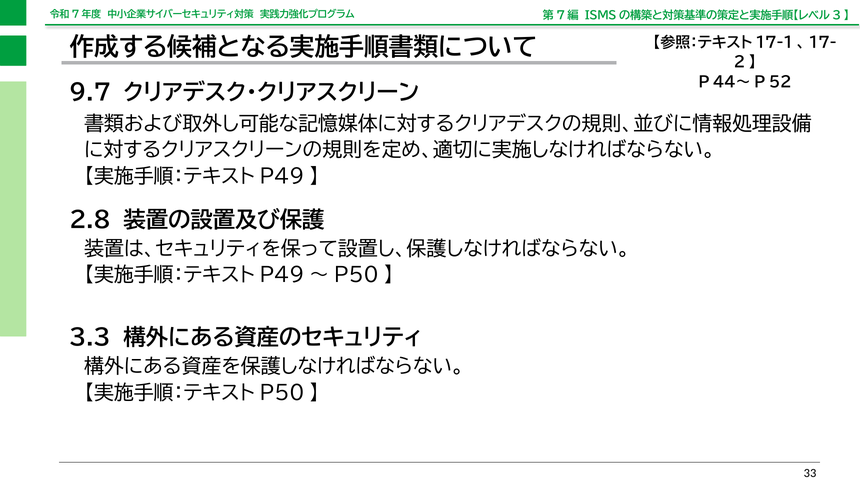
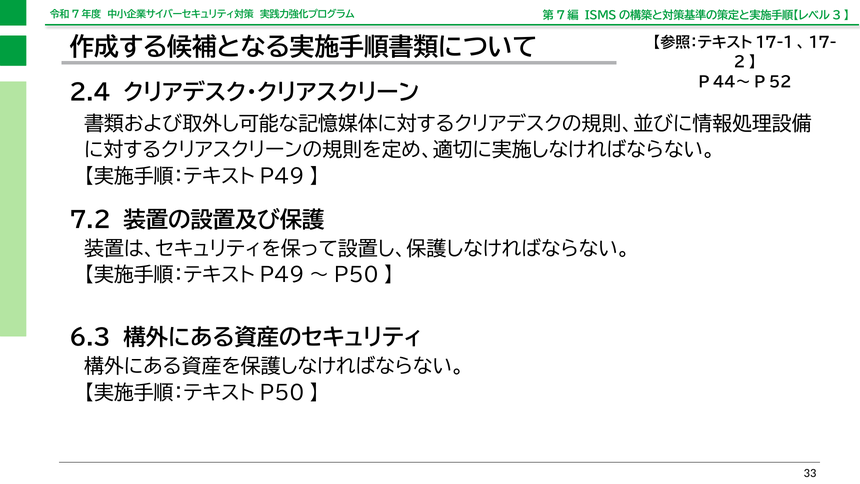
9.7: 9.7 -> 2.4
2.8: 2.8 -> 7.2
3.3: 3.3 -> 6.3
